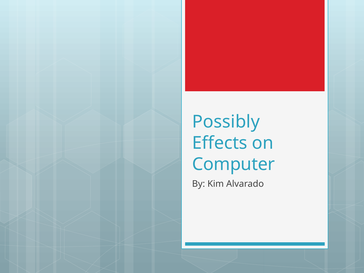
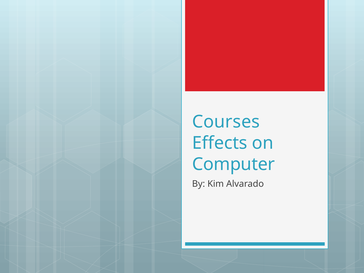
Possibly: Possibly -> Courses
